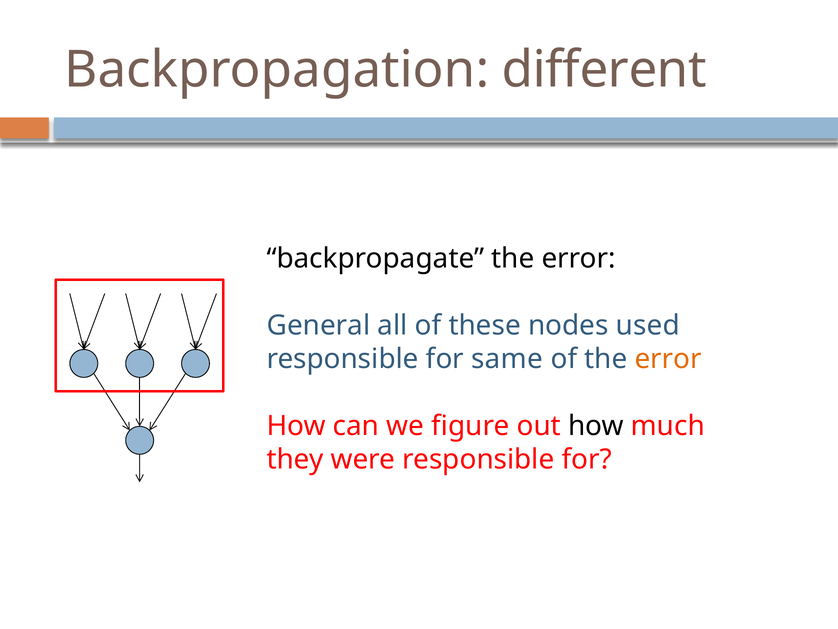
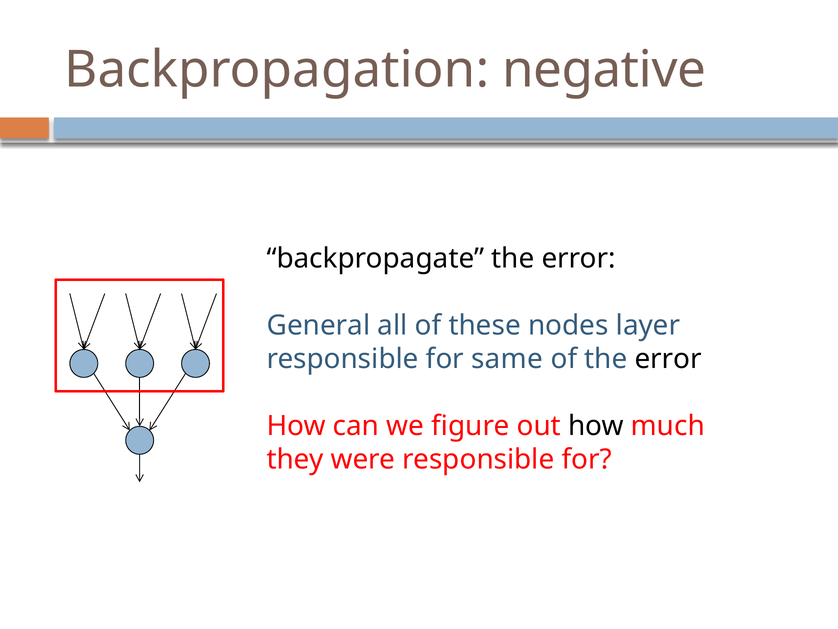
different: different -> negative
used: used -> layer
error at (668, 359) colour: orange -> black
